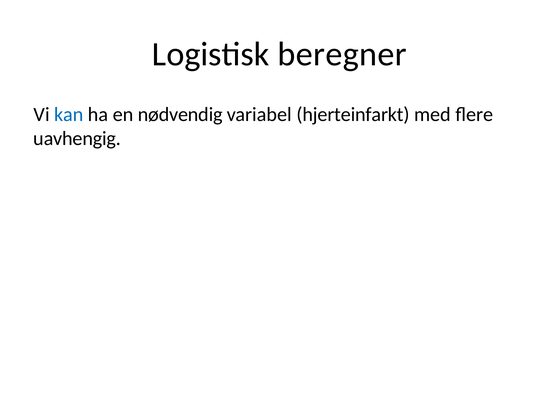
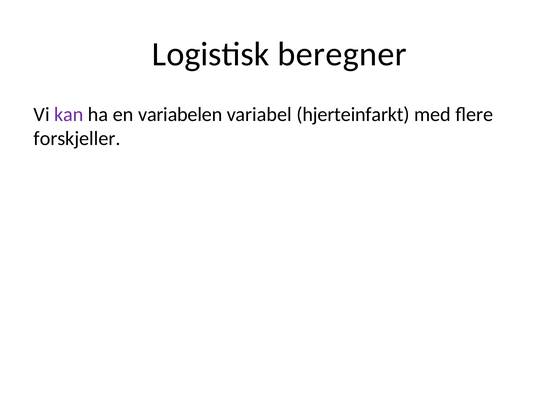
kan colour: blue -> purple
nødvendig: nødvendig -> variabelen
uavhengig: uavhengig -> forskjeller
